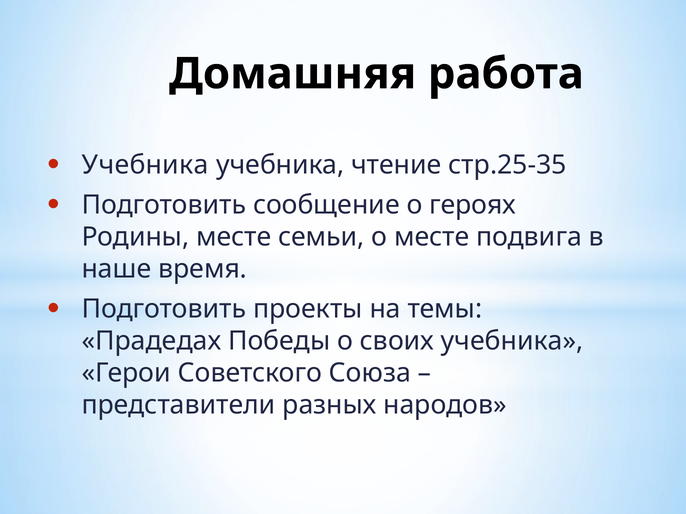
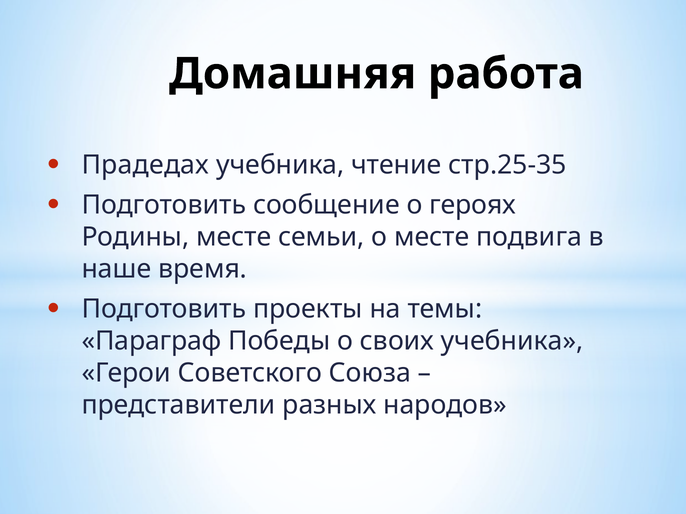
Учебника at (145, 165): Учебника -> Прадедах
Прадедах: Прадедах -> Параграф
